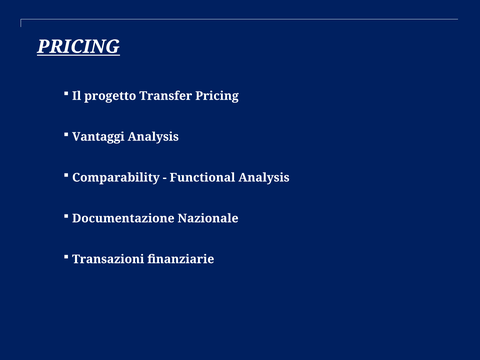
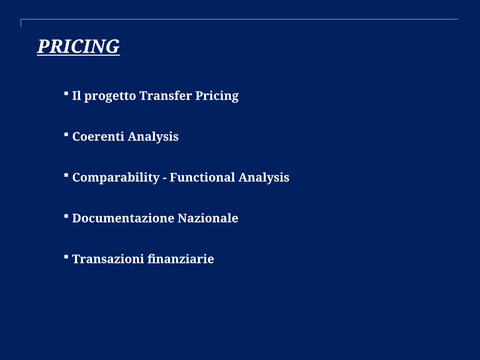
Vantaggi: Vantaggi -> Coerenti
